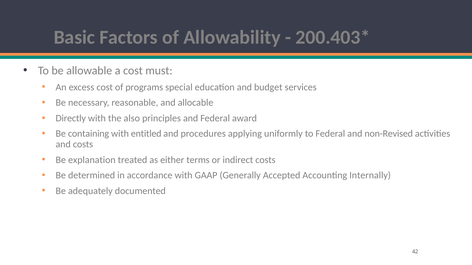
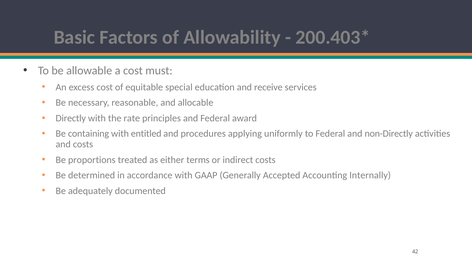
programs: programs -> equitable
budget: budget -> receive
also: also -> rate
non-Revised: non-Revised -> non-Directly
explanation: explanation -> proportions
